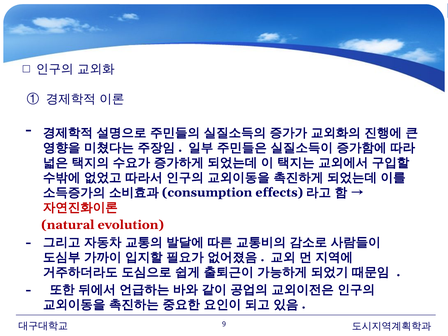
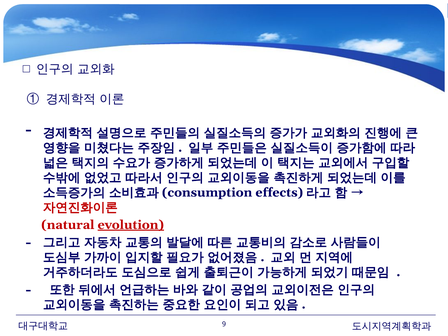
evolution underline: none -> present
